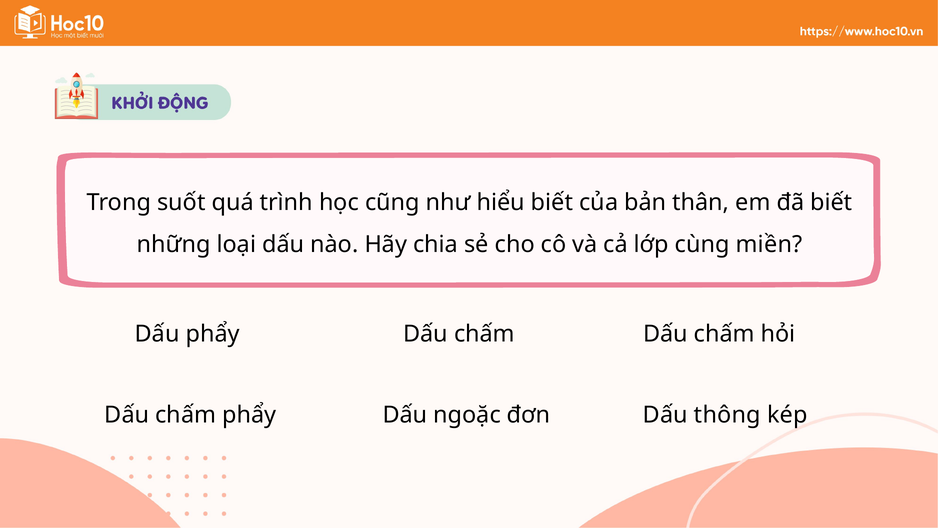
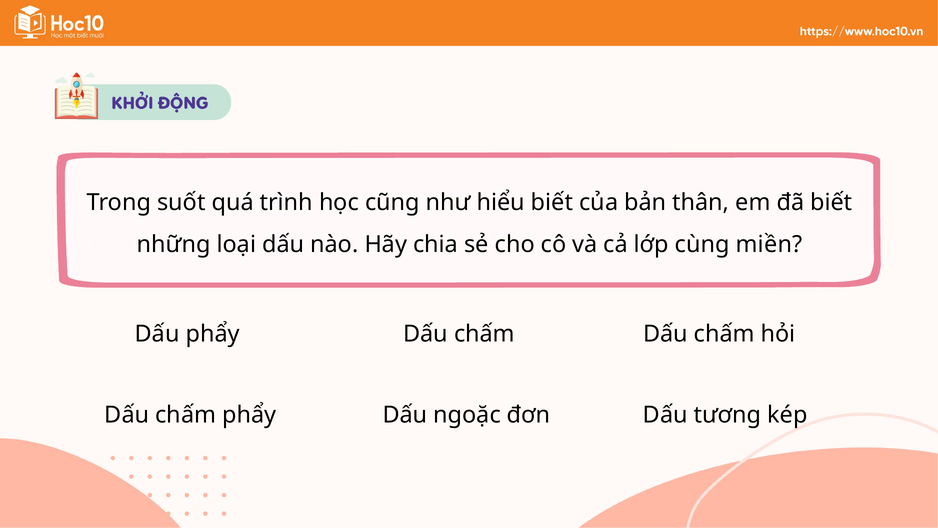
thông: thông -> tương
